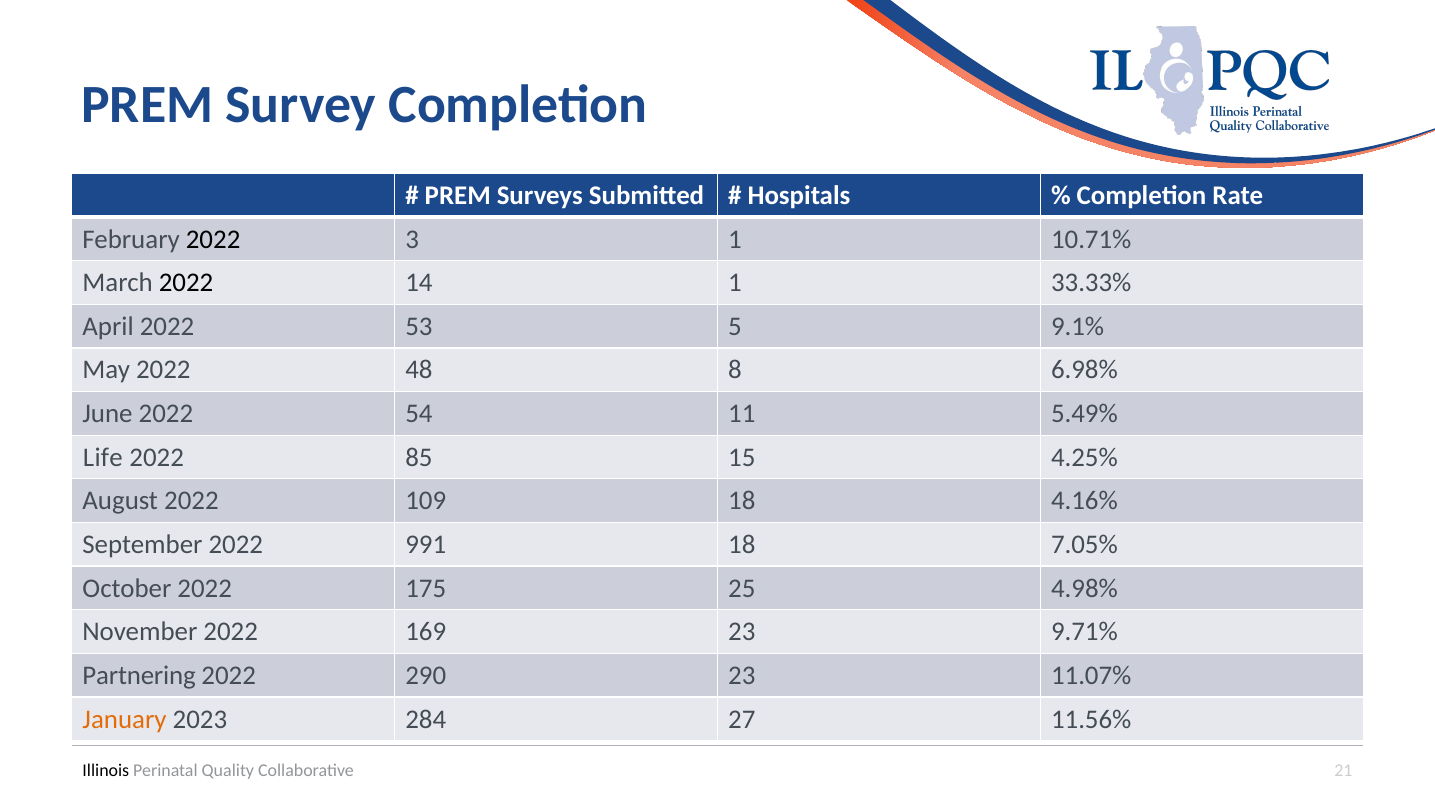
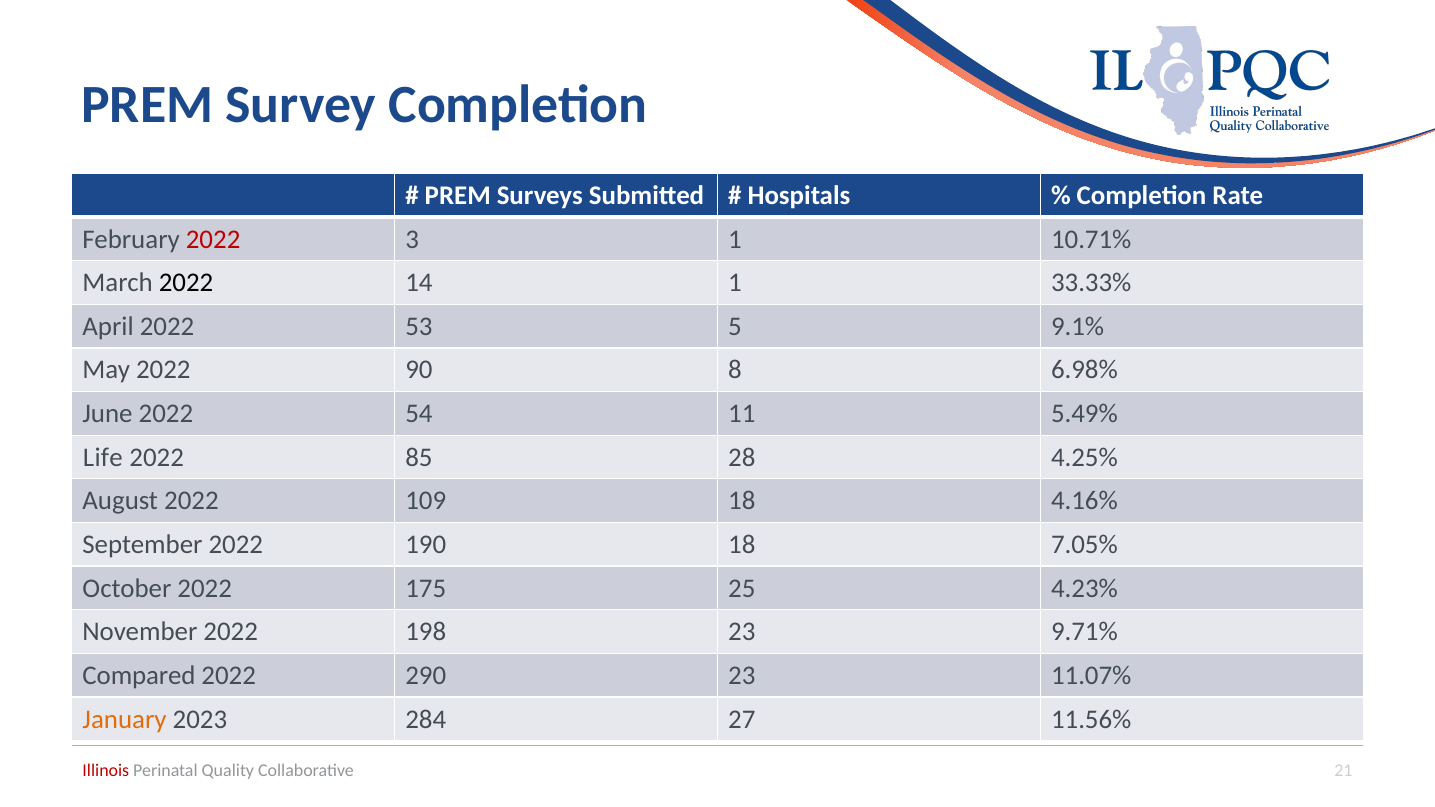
2022 at (213, 239) colour: black -> red
48: 48 -> 90
15: 15 -> 28
991: 991 -> 190
4.98%: 4.98% -> 4.23%
169: 169 -> 198
Partnering: Partnering -> Compared
Illinois colour: black -> red
